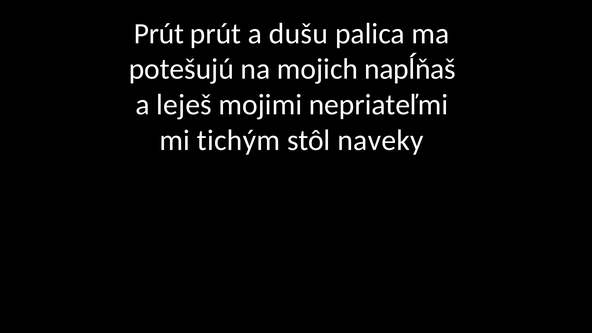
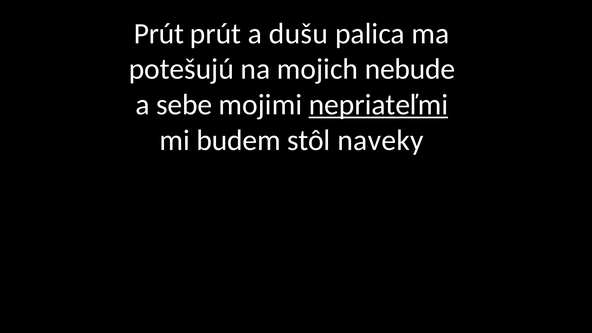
napĺňaš: napĺňaš -> nebude
leješ: leješ -> sebe
nepriateľmi underline: none -> present
tichým: tichým -> budem
